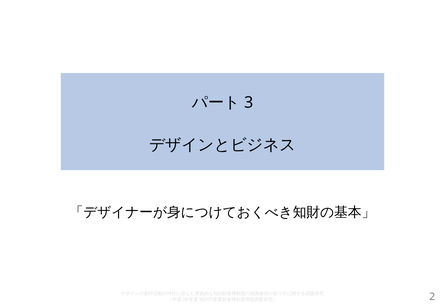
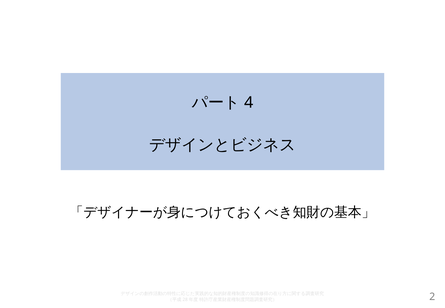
3: 3 -> 4
